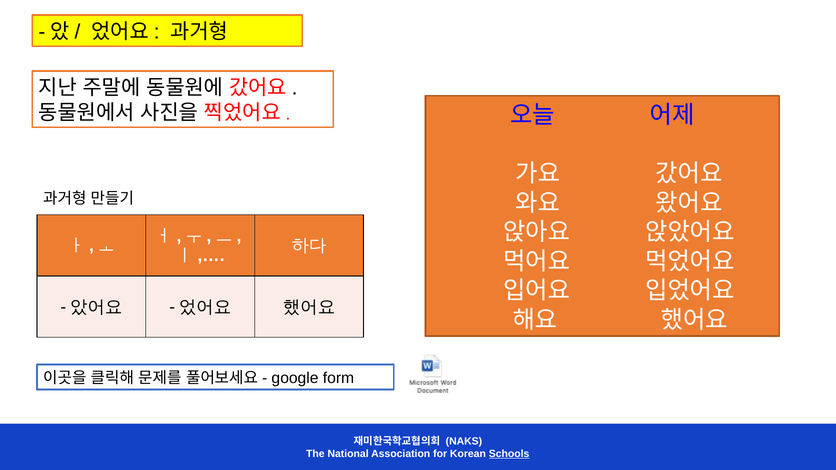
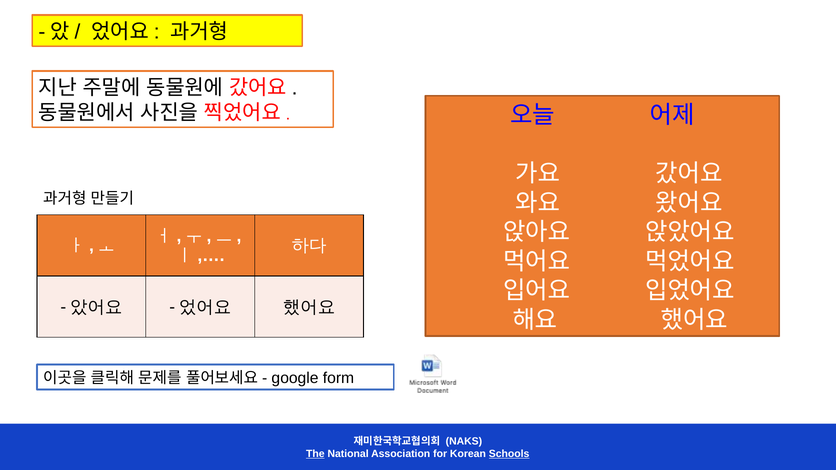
The underline: none -> present
